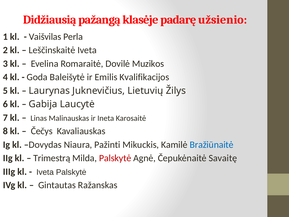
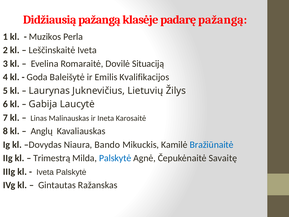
padarę užsienio: užsienio -> pažangą
Vaišvilas: Vaišvilas -> Muzikos
Muzikos: Muzikos -> Situaciją
Čečys: Čečys -> Anglų
Pažinti: Pažinti -> Bando
Palskytė at (115, 158) colour: red -> blue
